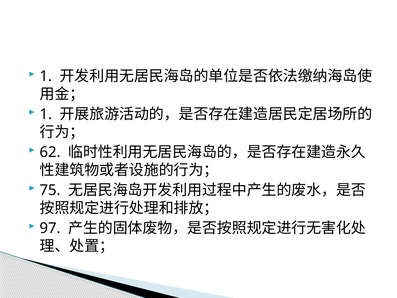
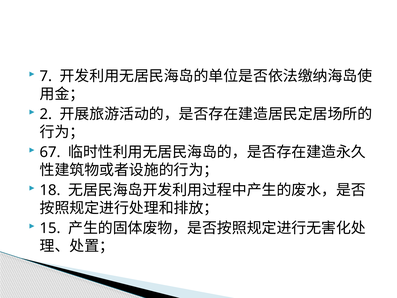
1 at (46, 76): 1 -> 7
1 at (46, 114): 1 -> 2
62: 62 -> 67
75: 75 -> 18
97: 97 -> 15
